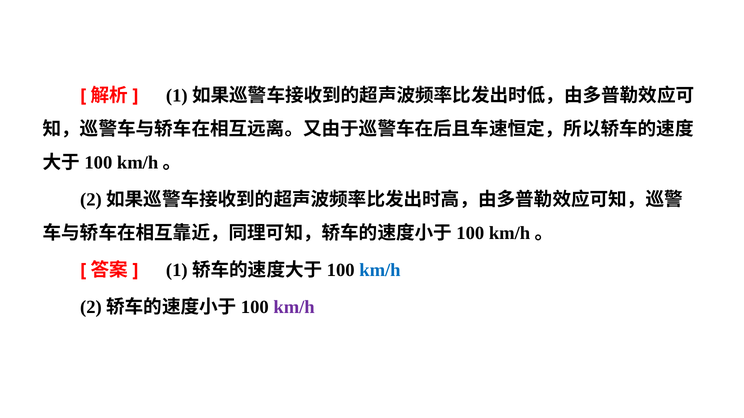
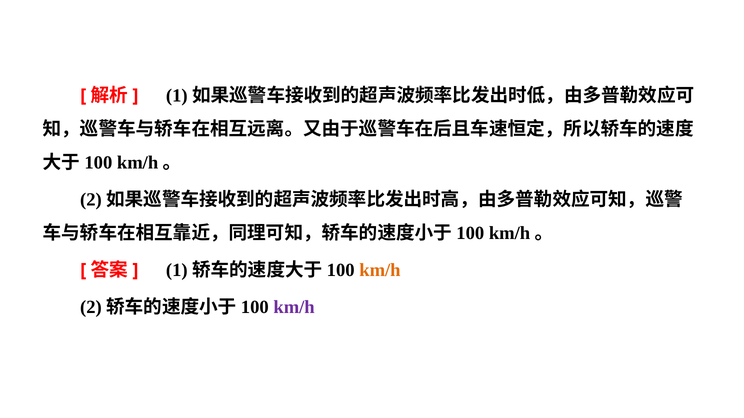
km/h at (380, 270) colour: blue -> orange
